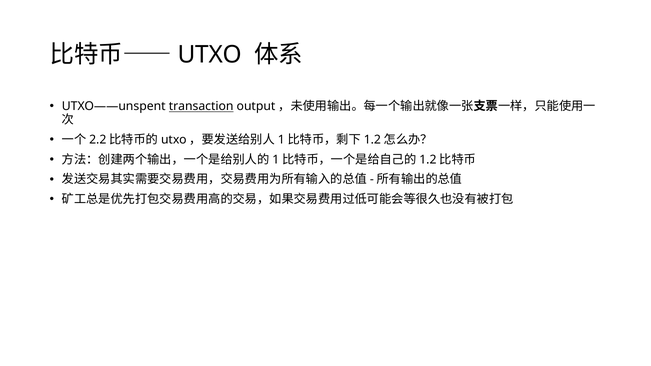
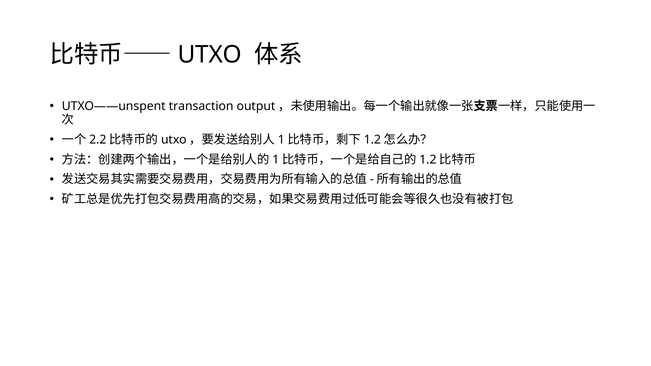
transaction underline: present -> none
